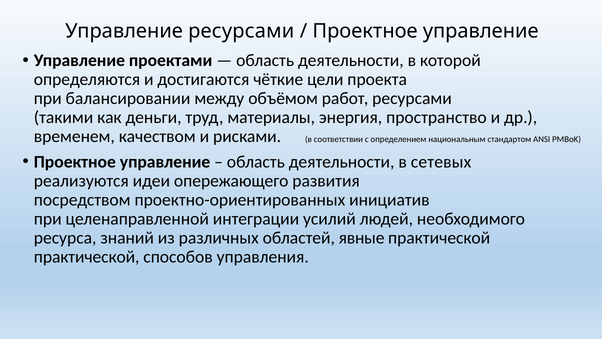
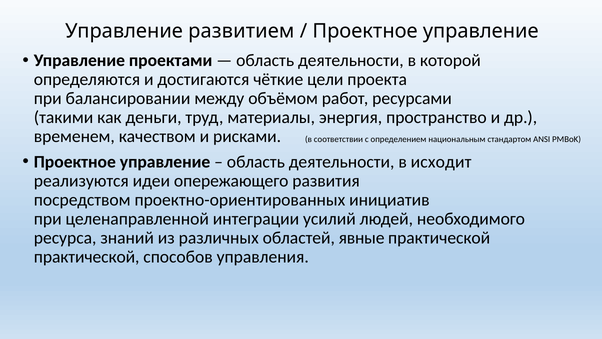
Управление ресурсами: ресурсами -> развитием
сетевых: сетевых -> исходит
